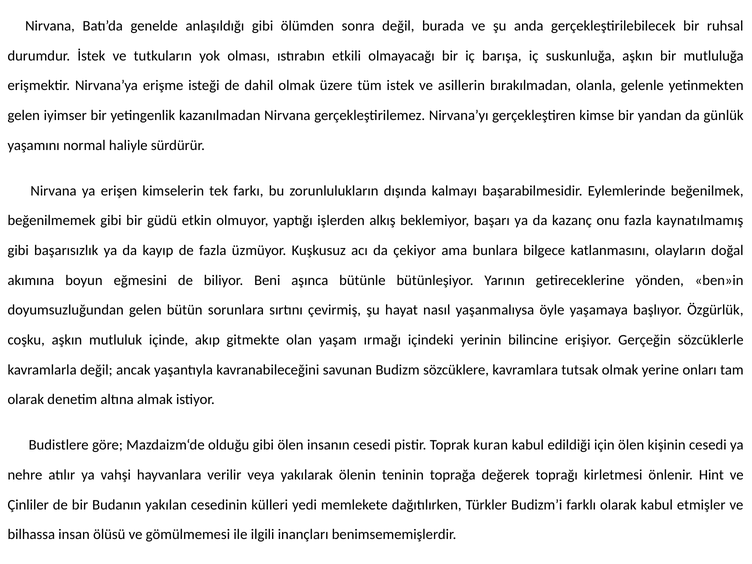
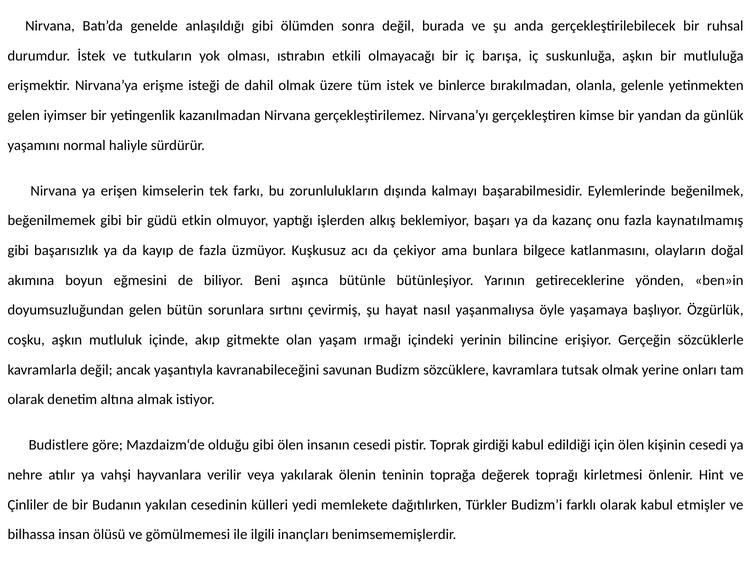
asillerin: asillerin -> binlerce
kuran: kuran -> girdiği
